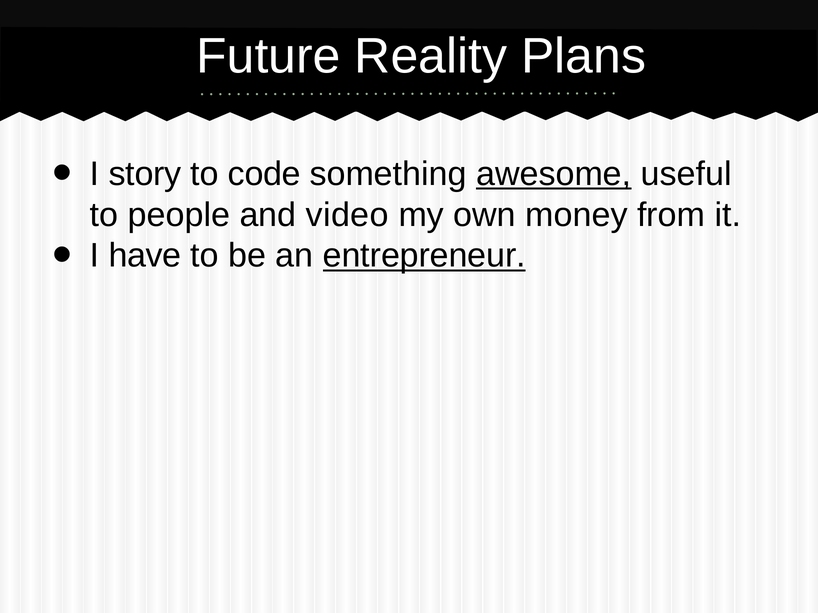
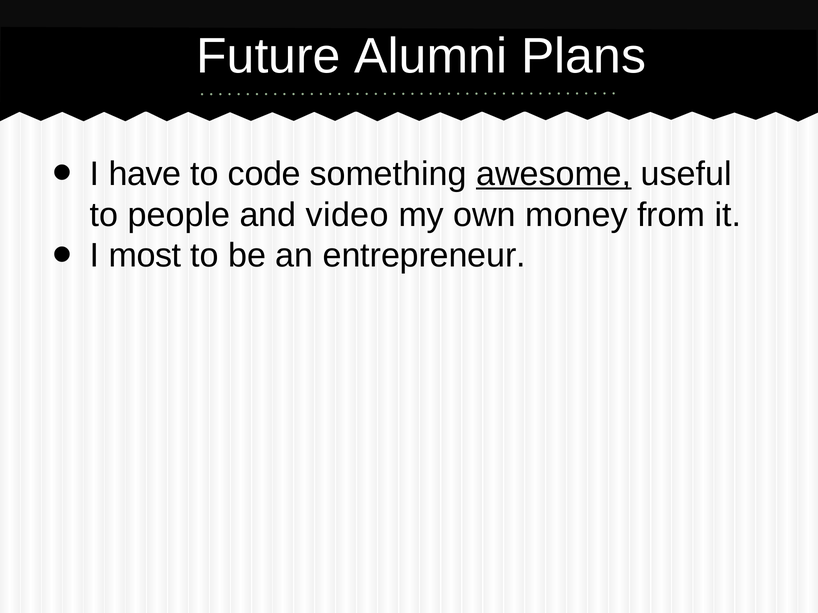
Reality: Reality -> Alumni
story: story -> have
have: have -> most
entrepreneur underline: present -> none
